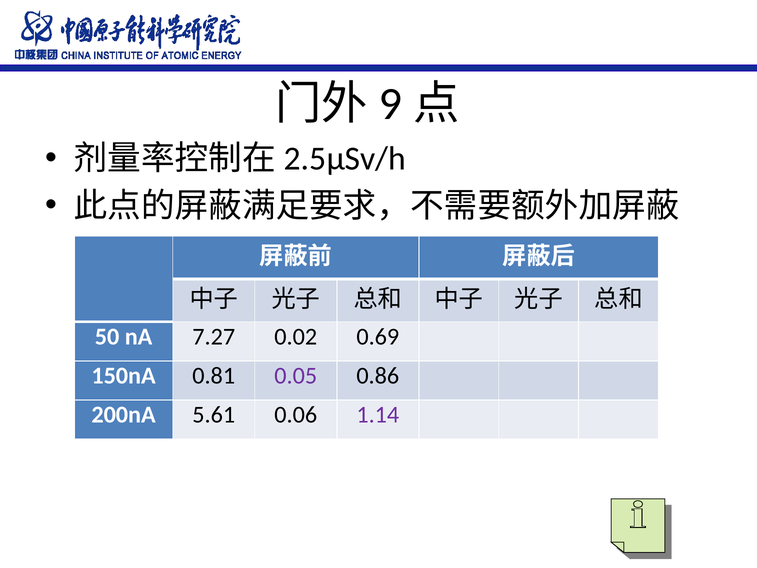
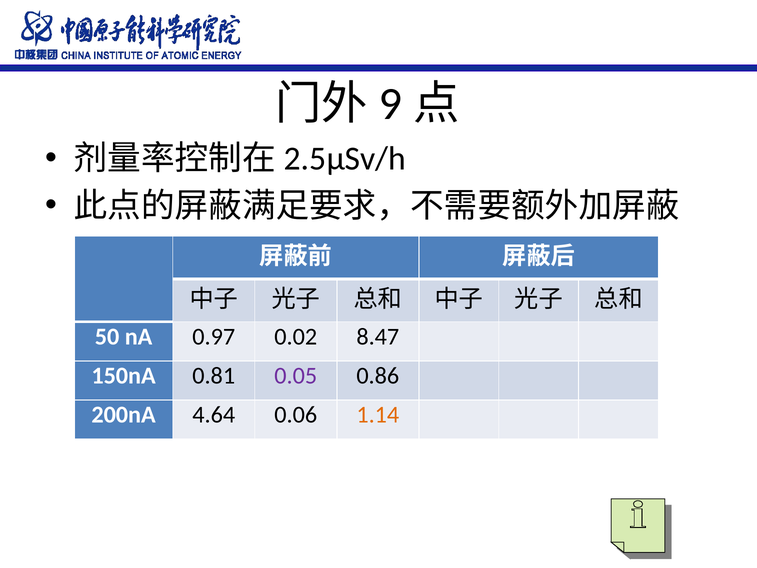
7.27: 7.27 -> 0.97
0.69: 0.69 -> 8.47
5.61: 5.61 -> 4.64
1.14 colour: purple -> orange
